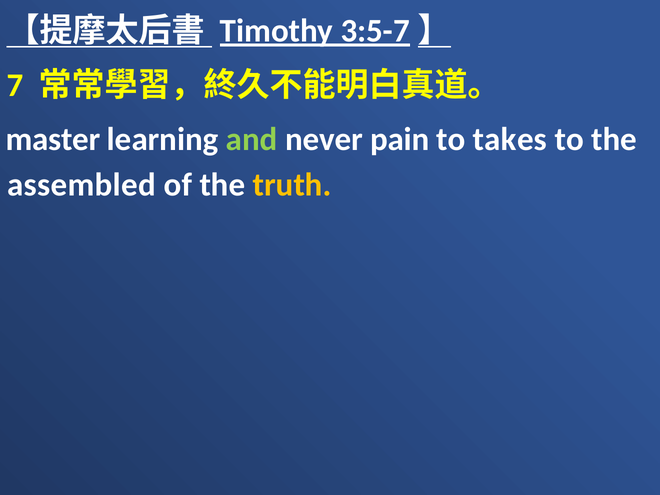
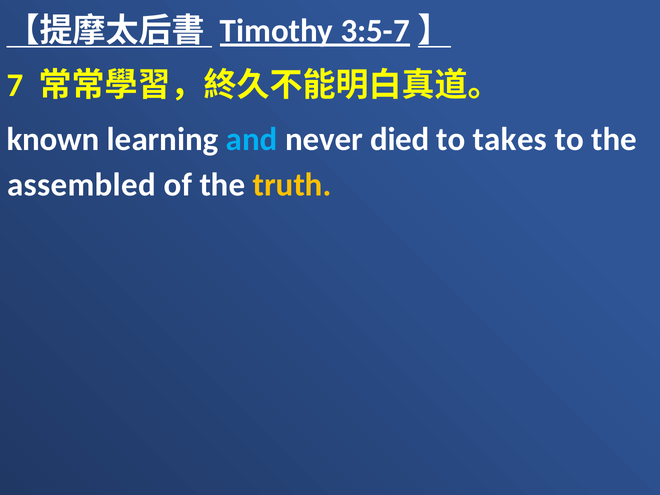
master: master -> known
and colour: light green -> light blue
pain: pain -> died
